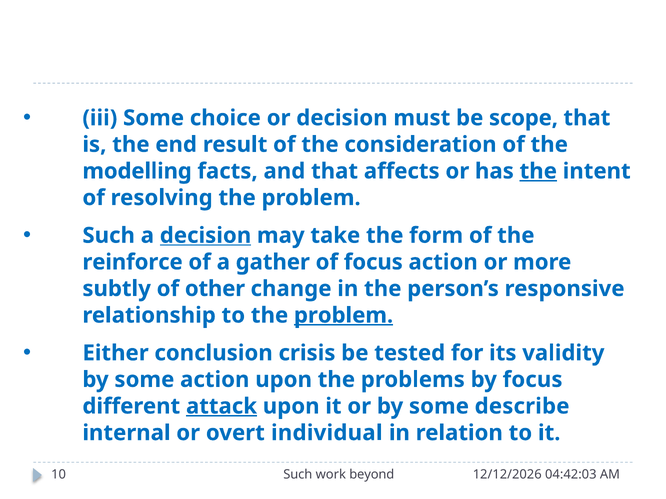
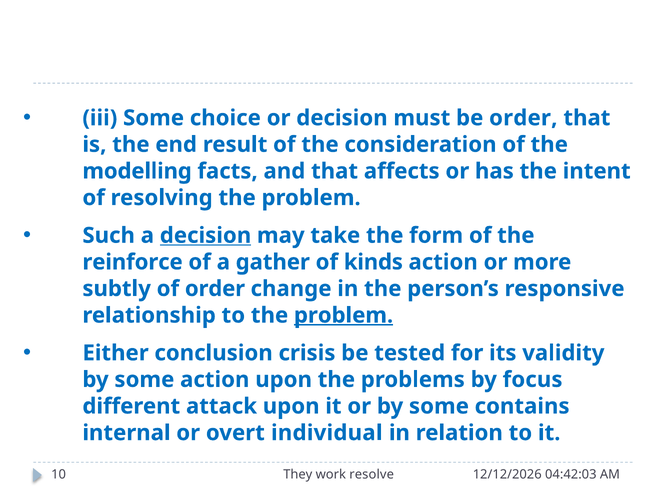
be scope: scope -> order
the at (538, 171) underline: present -> none
of focus: focus -> kinds
of other: other -> order
attack underline: present -> none
describe: describe -> contains
10 Such: Such -> They
beyond: beyond -> resolve
